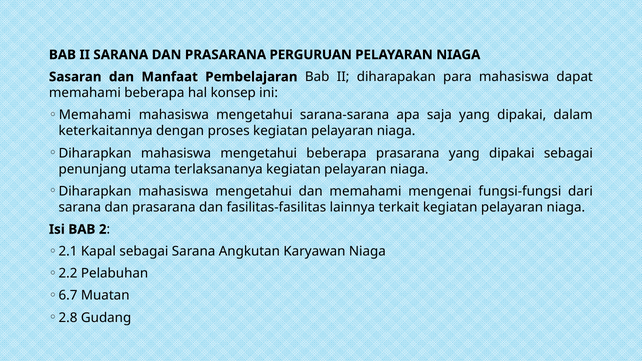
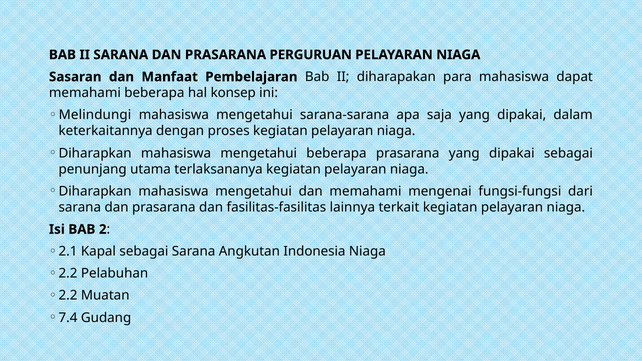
Memahami at (95, 115): Memahami -> Melindungi
Karyawan: Karyawan -> Indonesia
6.7 at (68, 296): 6.7 -> 2.2
2.8: 2.8 -> 7.4
